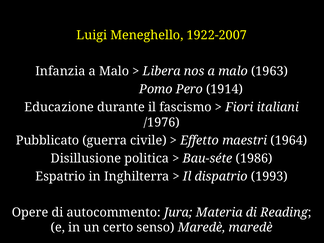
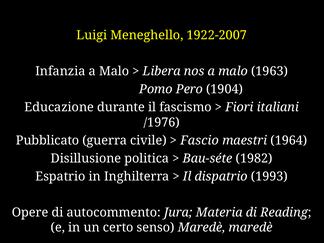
1914: 1914 -> 1904
Effetto: Effetto -> Fascio
1986: 1986 -> 1982
